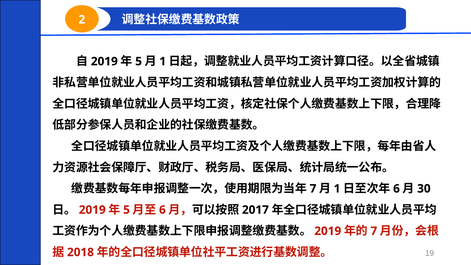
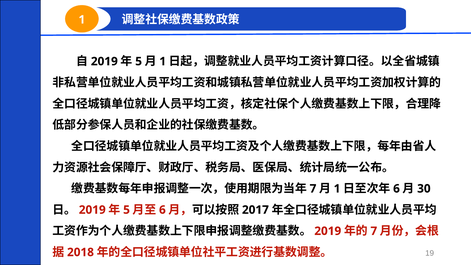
2 at (82, 20): 2 -> 1
